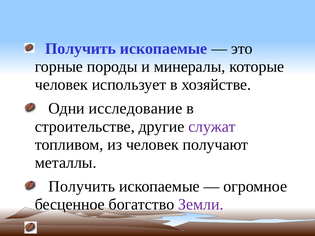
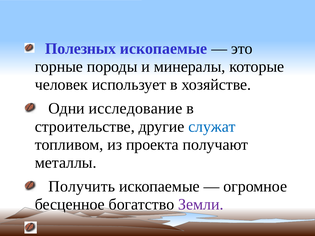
Получить at (81, 49): Получить -> Полезных
служат colour: purple -> blue
из человек: человек -> проекта
